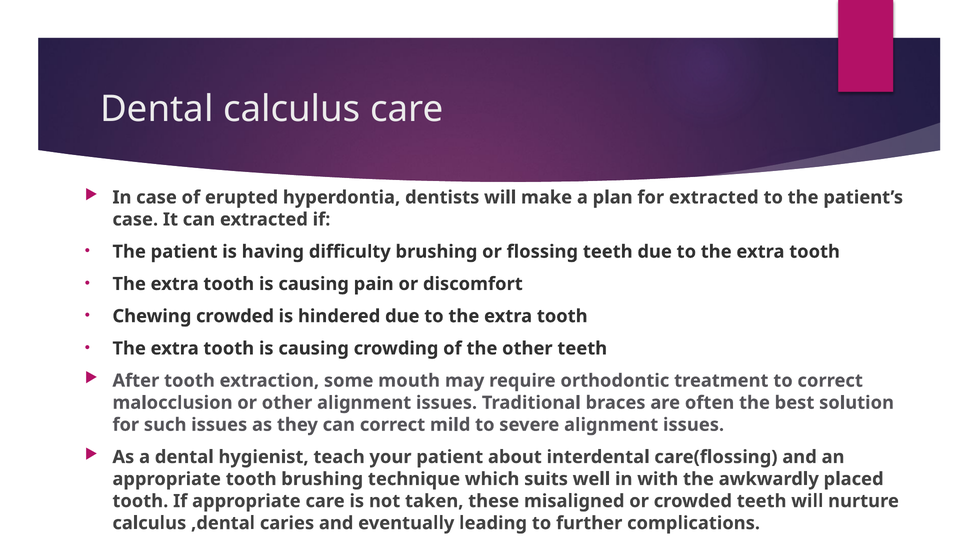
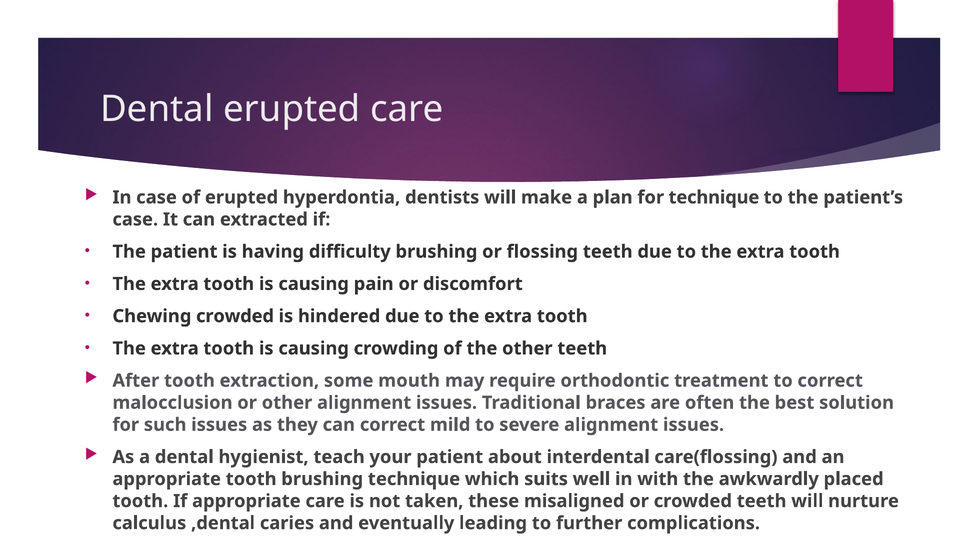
Dental calculus: calculus -> erupted
for extracted: extracted -> technique
